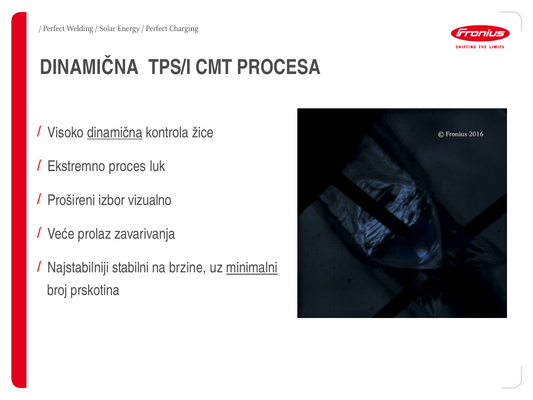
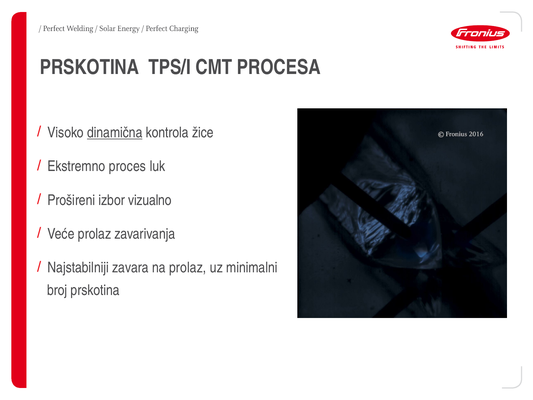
DINAMIČNA at (89, 67): DINAMIČNA -> PRSKOTINA
stabilni: stabilni -> zavara
na brzine: brzine -> prolaz
minimalni underline: present -> none
